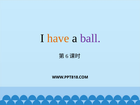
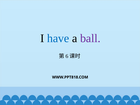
have colour: orange -> blue
